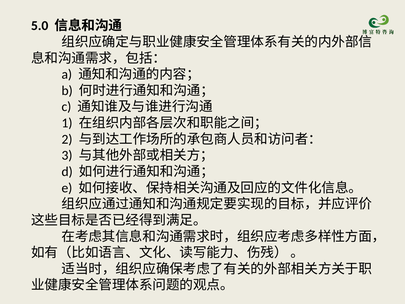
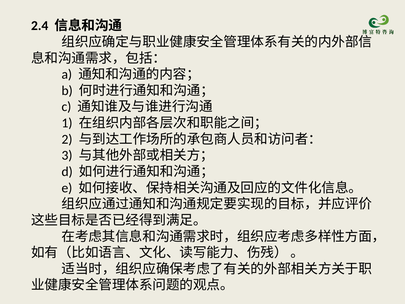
5.0: 5.0 -> 2.4
